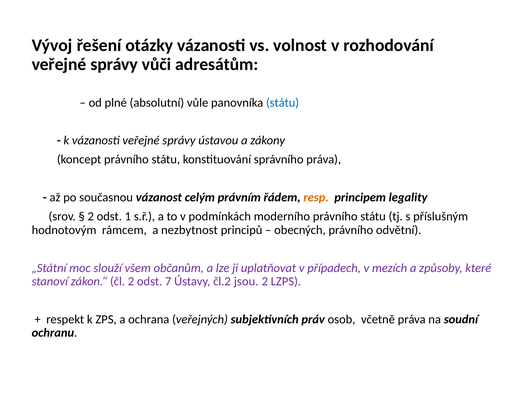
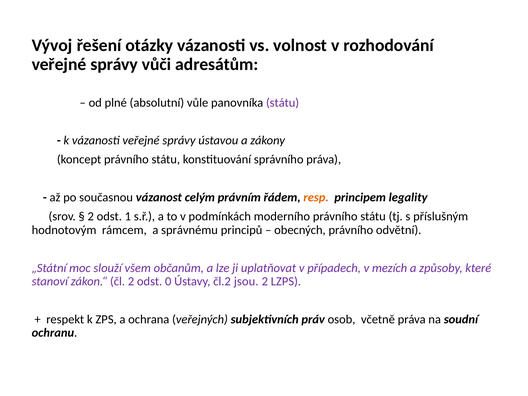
státu at (283, 103) colour: blue -> purple
nezbytnost: nezbytnost -> správnému
7: 7 -> 0
